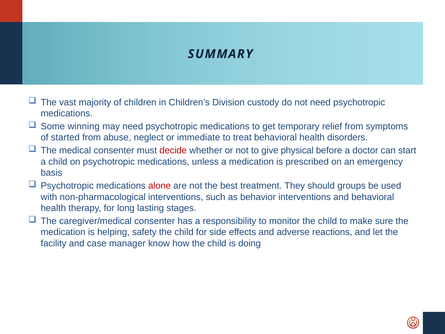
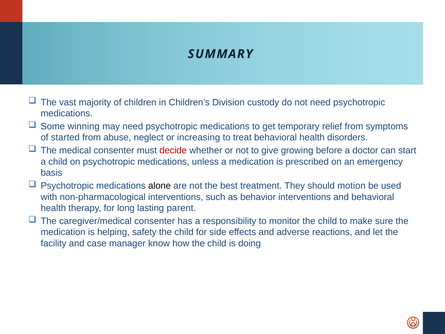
immediate: immediate -> increasing
physical: physical -> growing
alone colour: red -> black
groups: groups -> motion
stages: stages -> parent
